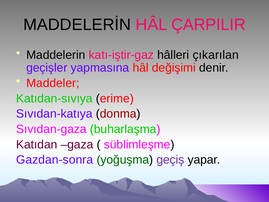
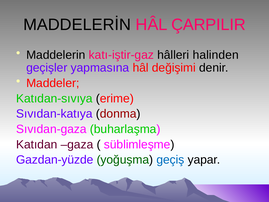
çıkarılan: çıkarılan -> halinden
Gazdan-sonra: Gazdan-sonra -> Gazdan-yüzde
geçiş colour: purple -> blue
